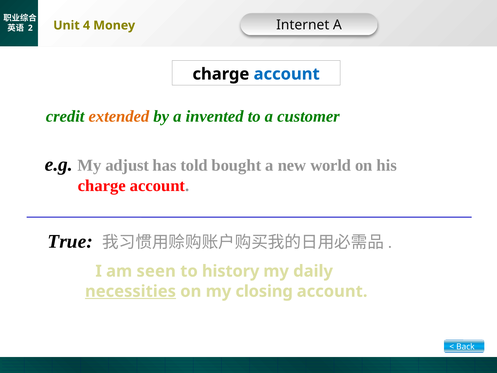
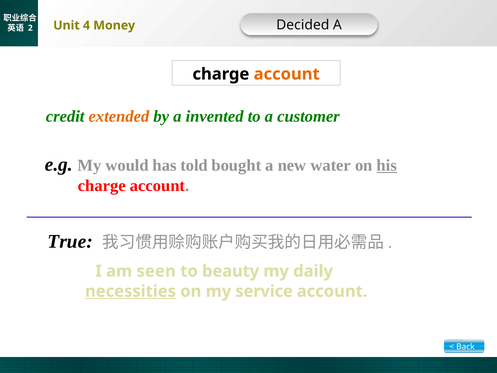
Internet: Internet -> Decided
account at (287, 74) colour: blue -> orange
adjust: adjust -> would
world: world -> water
his underline: none -> present
history: history -> beauty
closing: closing -> service
